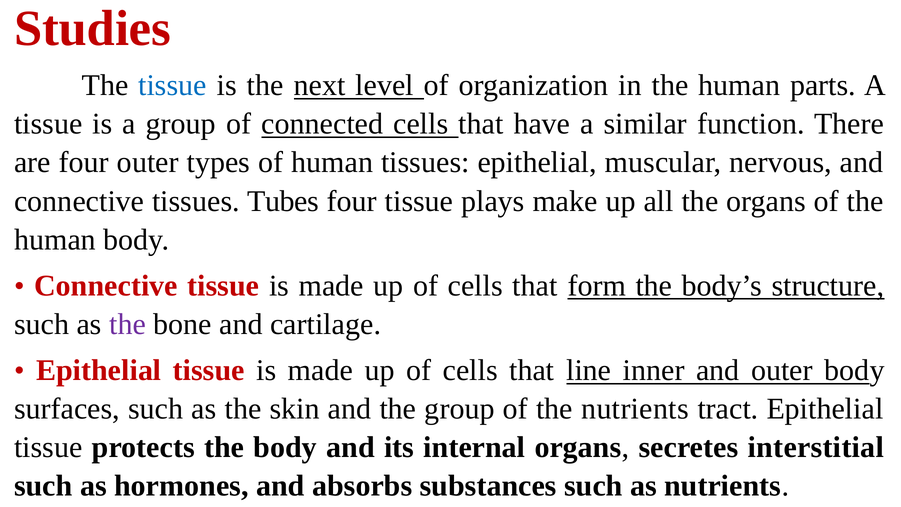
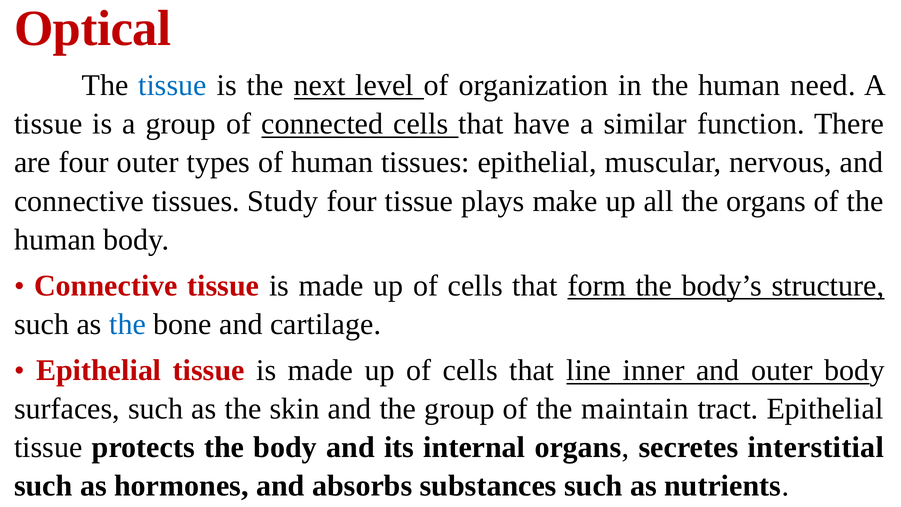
Studies: Studies -> Optical
parts: parts -> need
Tubes: Tubes -> Study
the at (128, 324) colour: purple -> blue
the nutrients: nutrients -> maintain
